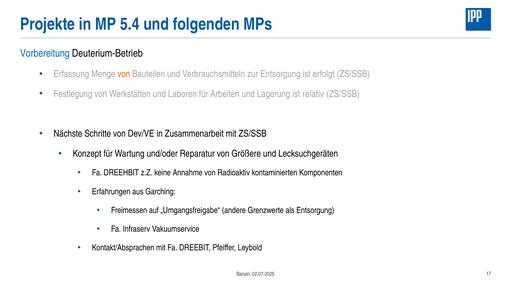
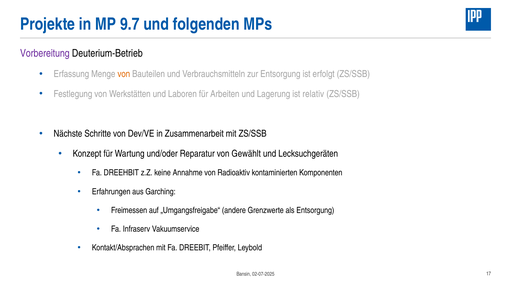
5.4: 5.4 -> 9.7
Vorbereitung colour: blue -> purple
Größere: Größere -> Gewählt
